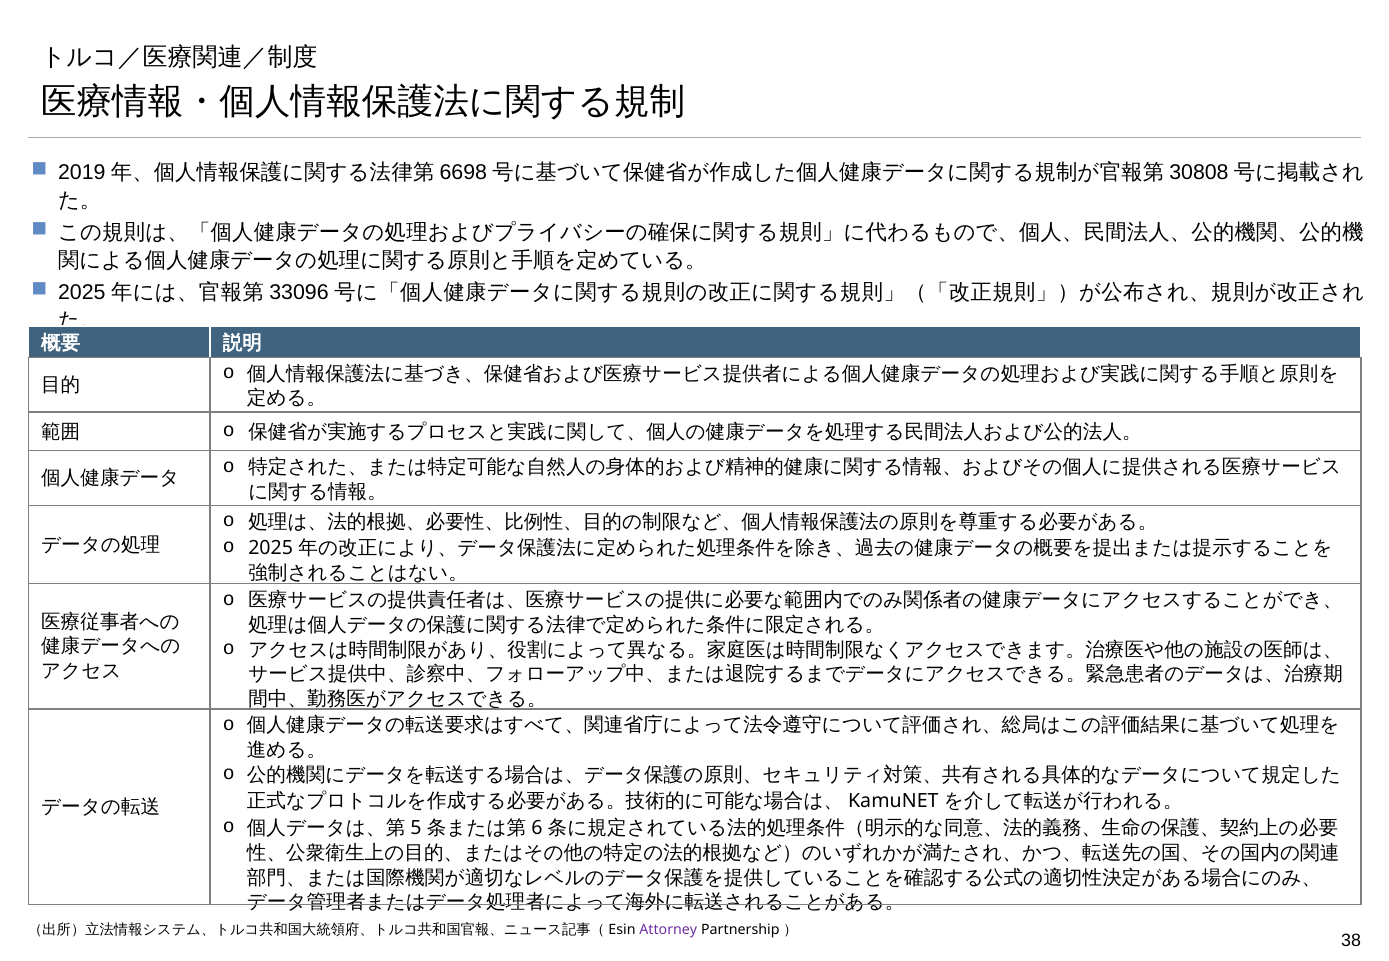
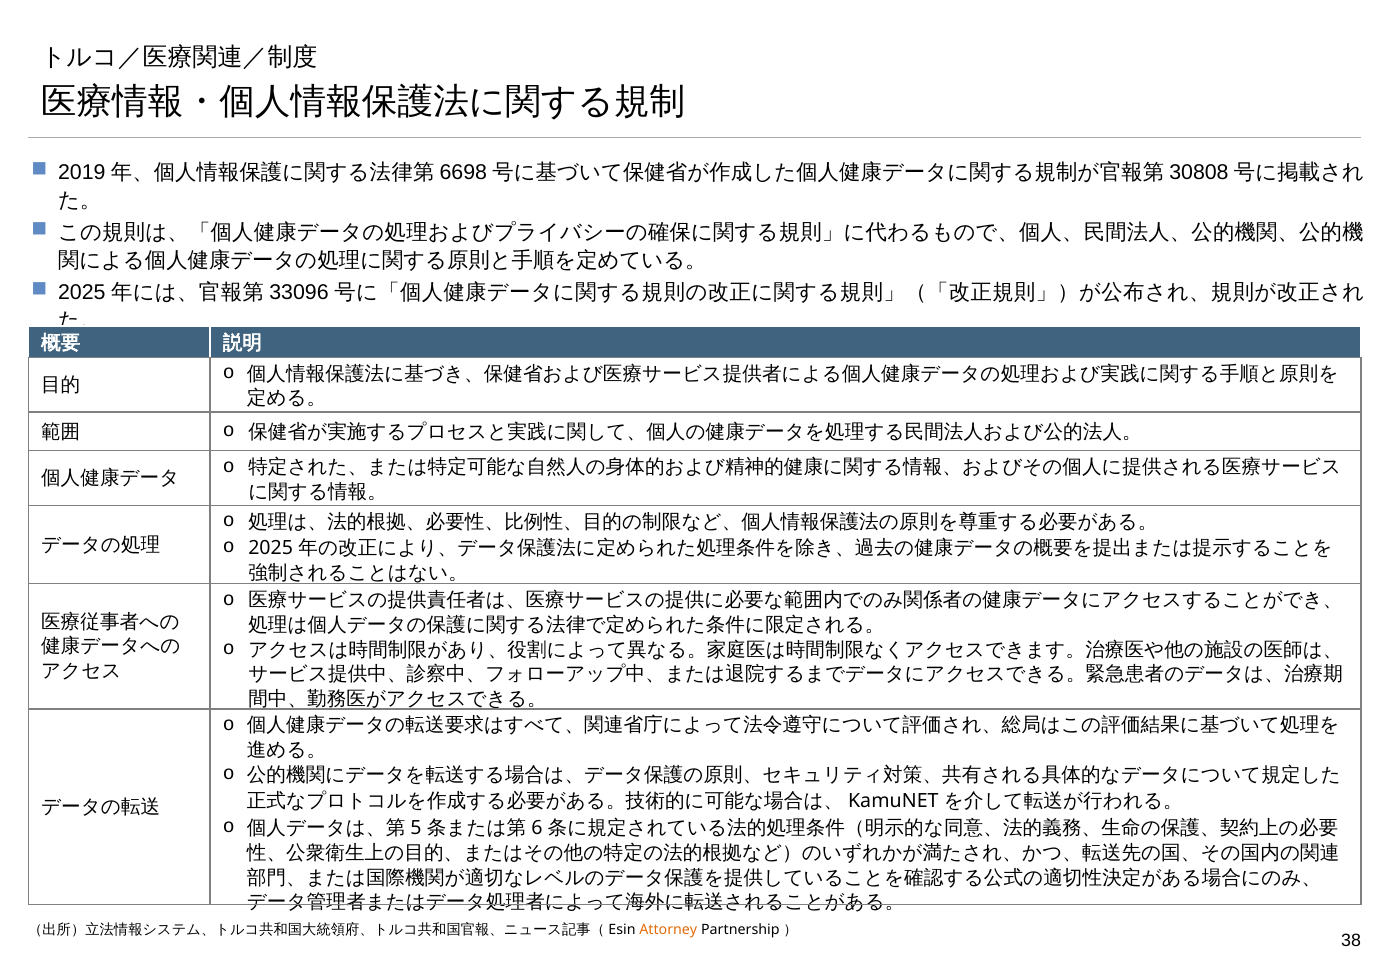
Attorney colour: purple -> orange
